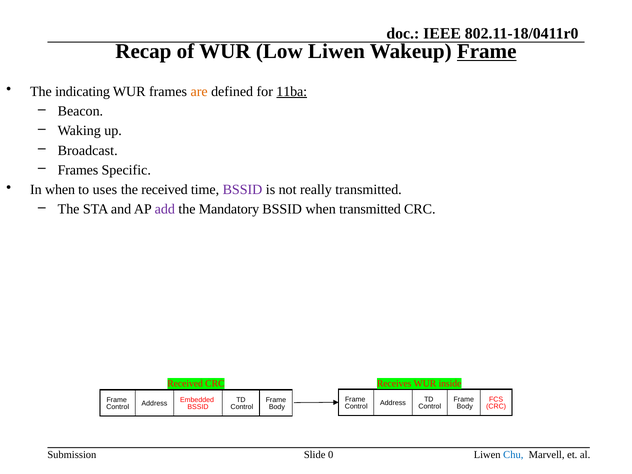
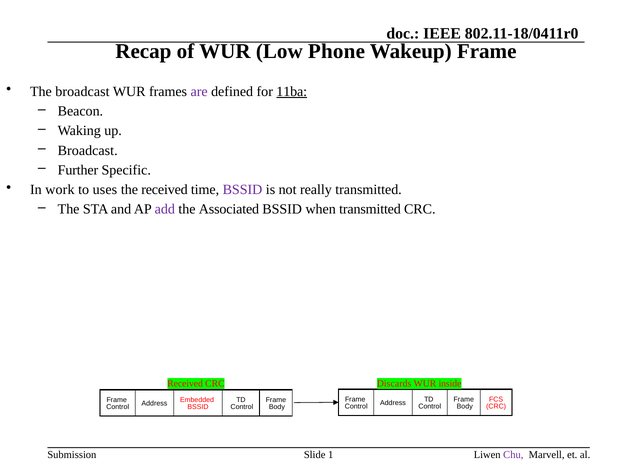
Low Liwen: Liwen -> Phone
Frame at (487, 51) underline: present -> none
The indicating: indicating -> broadcast
are colour: orange -> purple
Frames at (78, 170): Frames -> Further
In when: when -> work
Mandatory: Mandatory -> Associated
Receives: Receives -> Discards
0: 0 -> 1
Chu colour: blue -> purple
